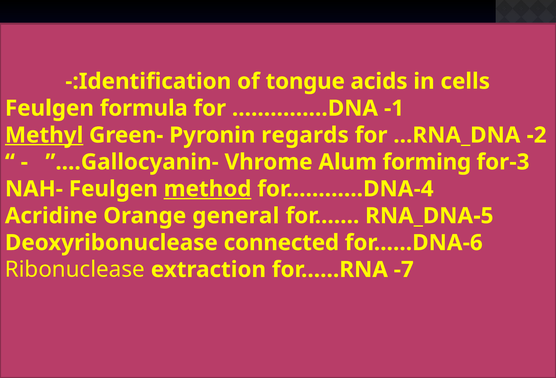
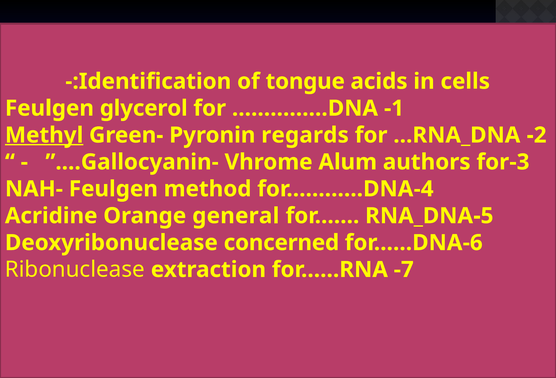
formula: formula -> glycerol
forming: forming -> authors
method underline: present -> none
connected: connected -> concerned
